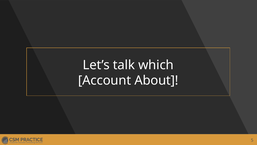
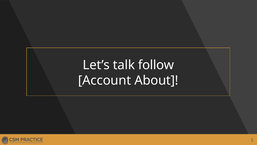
which: which -> follow
